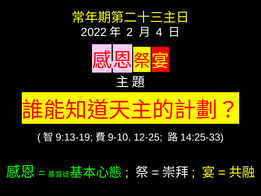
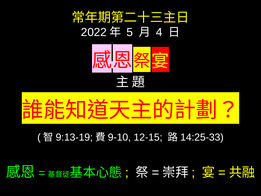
2: 2 -> 5
12-25: 12-25 -> 12-15
